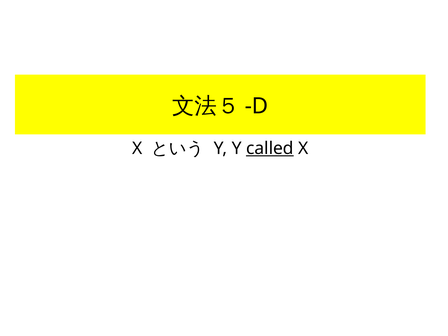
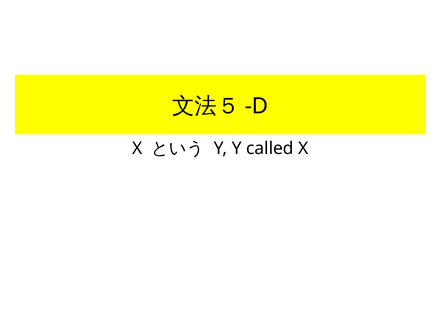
called underline: present -> none
